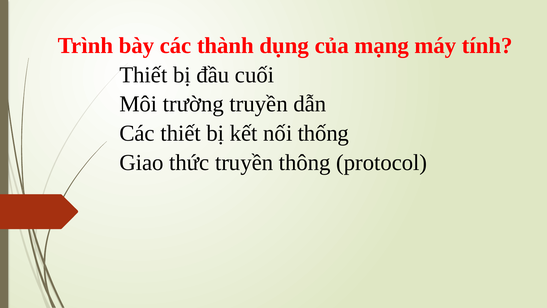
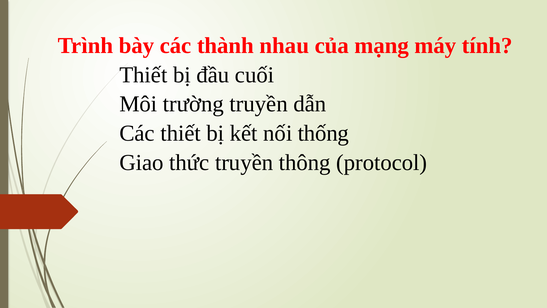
dụng: dụng -> nhau
